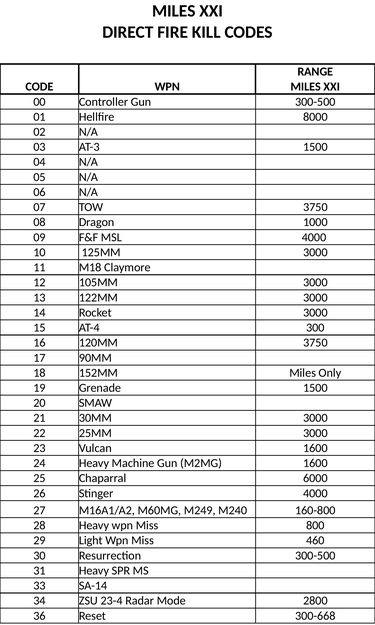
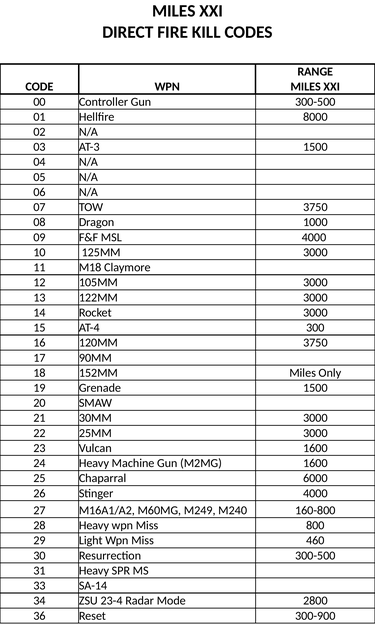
300-668: 300-668 -> 300-900
